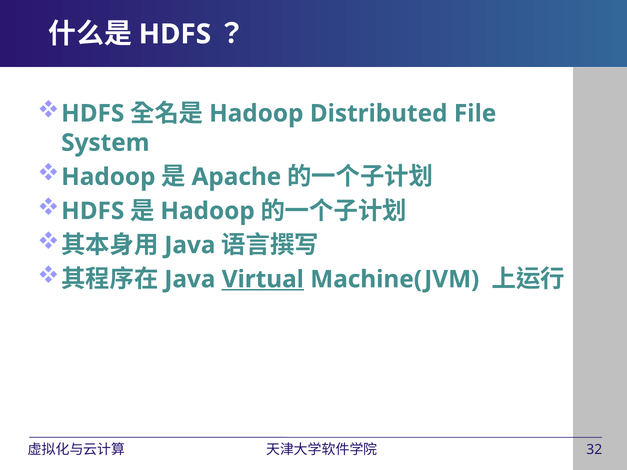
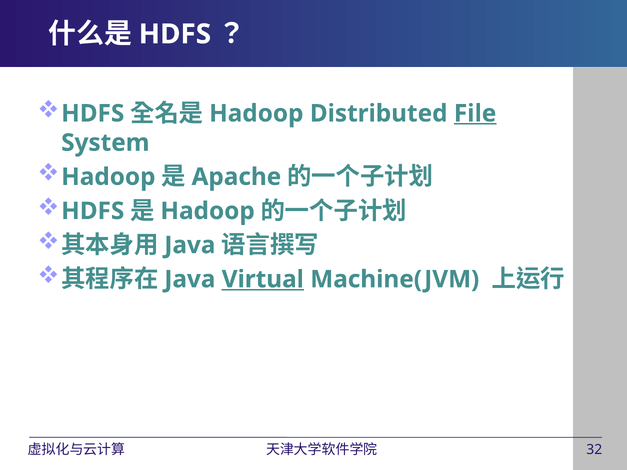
File underline: none -> present
